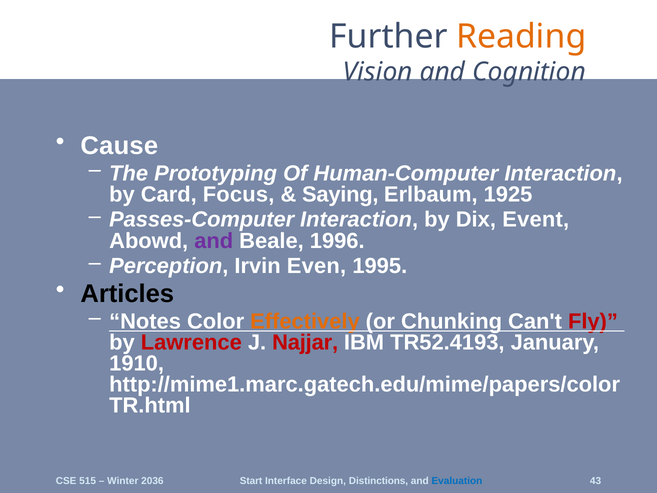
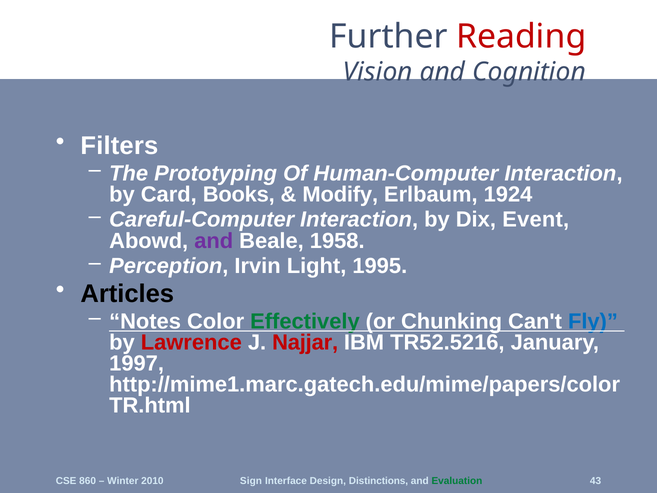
Reading colour: orange -> red
Cause: Cause -> Filters
Focus: Focus -> Books
Saying: Saying -> Modify
1925: 1925 -> 1924
Passes-Computer: Passes-Computer -> Careful-Computer
1996: 1996 -> 1958
Even: Even -> Light
Effectively colour: orange -> green
Fly colour: red -> blue
TR52.4193: TR52.4193 -> TR52.5216
1910: 1910 -> 1997
515: 515 -> 860
2036: 2036 -> 2010
Start: Start -> Sign
Evaluation colour: blue -> green
